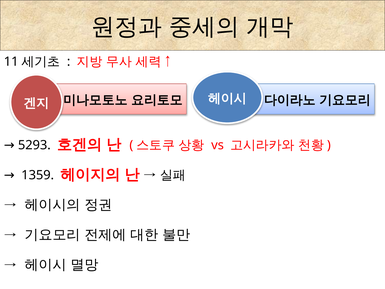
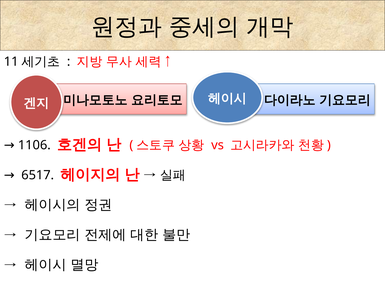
5293: 5293 -> 1106
1359: 1359 -> 6517
